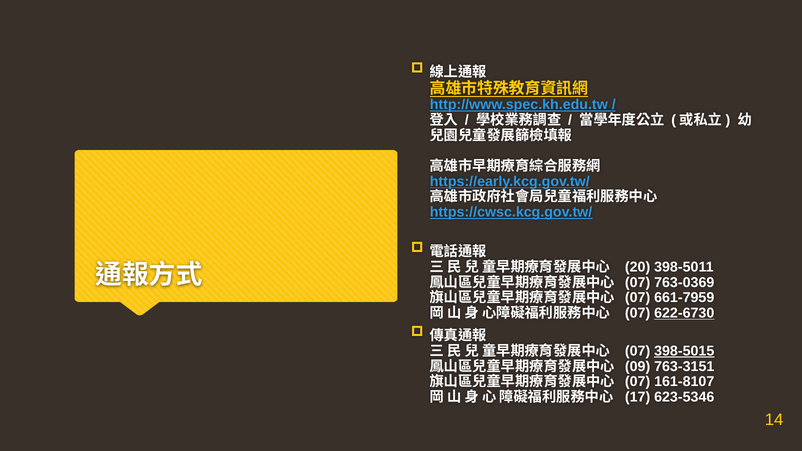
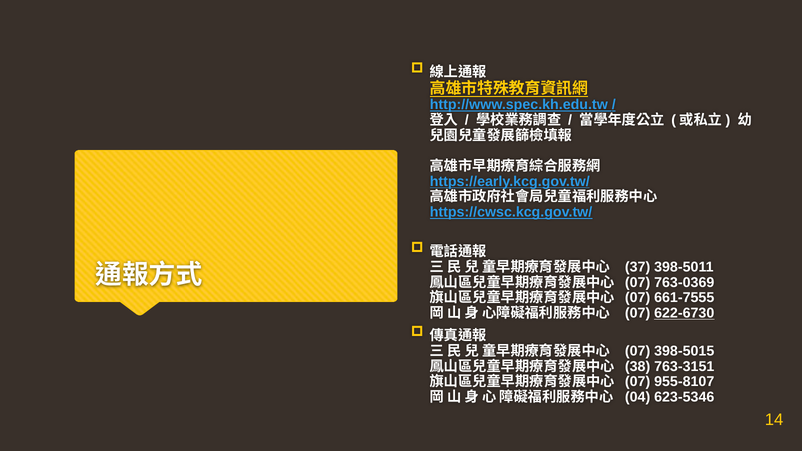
20: 20 -> 37
661-7959: 661-7959 -> 661-7555
398-5015 underline: present -> none
09: 09 -> 38
161-8107: 161-8107 -> 955-8107
17: 17 -> 04
